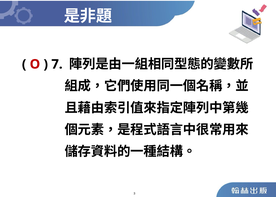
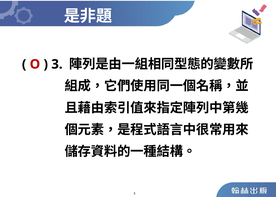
7 at (57, 64): 7 -> 3
